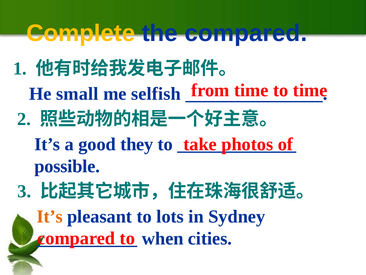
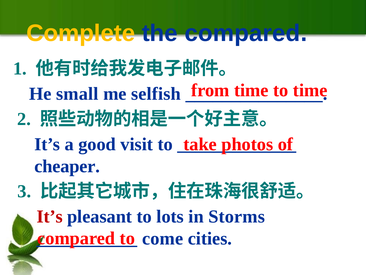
they: they -> visit
possible: possible -> cheaper
It’s at (50, 216) colour: orange -> red
Sydney: Sydney -> Storms
when: when -> come
